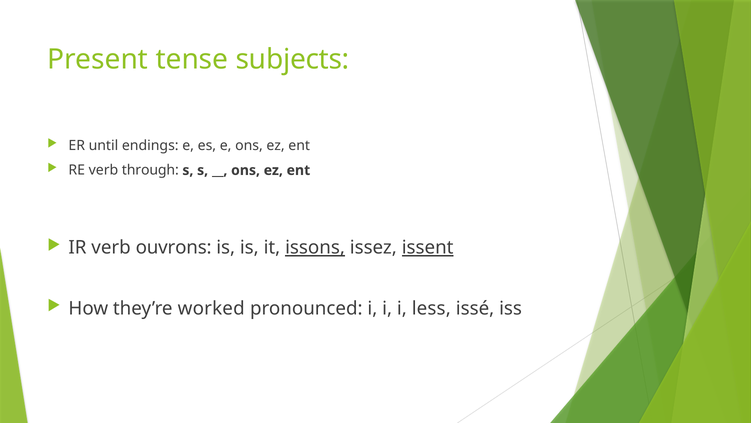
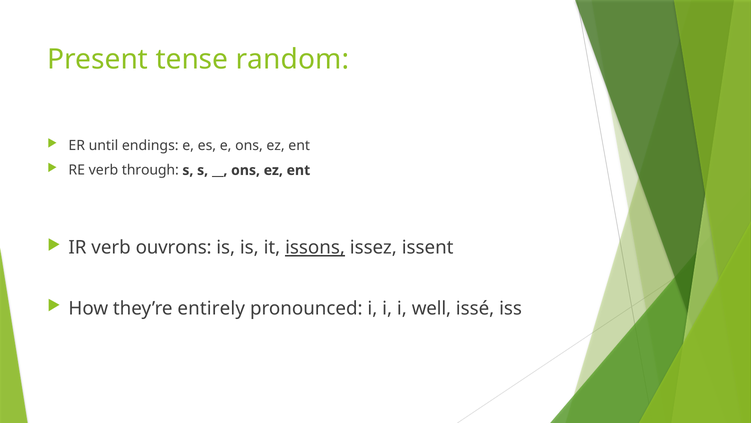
subjects: subjects -> random
issent underline: present -> none
worked: worked -> entirely
less: less -> well
